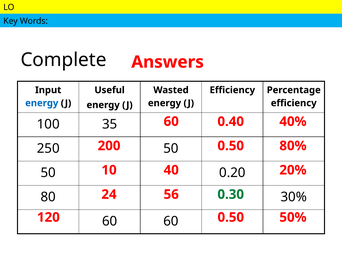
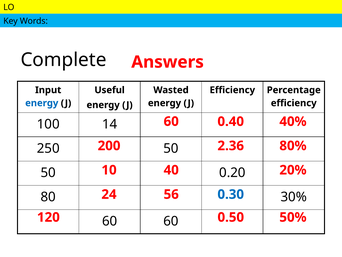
35: 35 -> 14
0.50 at (231, 146): 0.50 -> 2.36
0.30 colour: green -> blue
